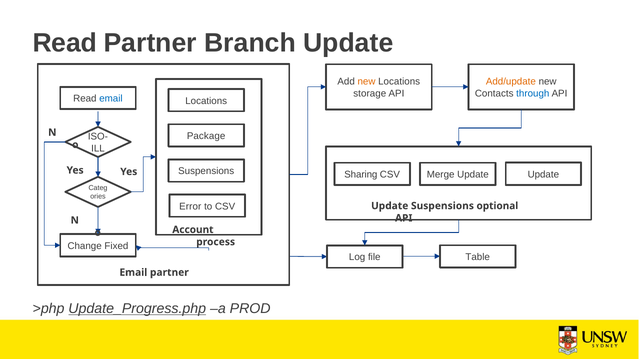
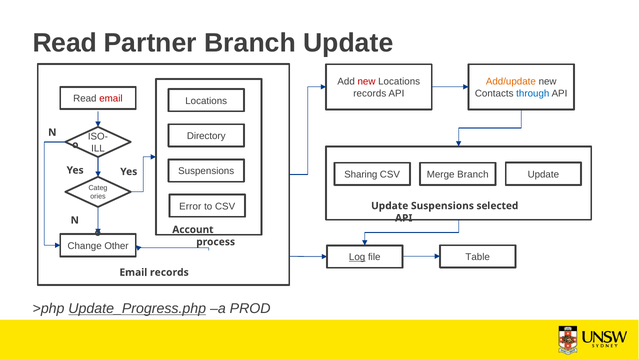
new at (367, 82) colour: orange -> red
storage at (370, 93): storage -> records
email at (111, 99) colour: blue -> red
Package: Package -> Directory
Merge Update: Update -> Branch
optional: optional -> selected
Fixed: Fixed -> Other
Log underline: none -> present
Email partner: partner -> records
